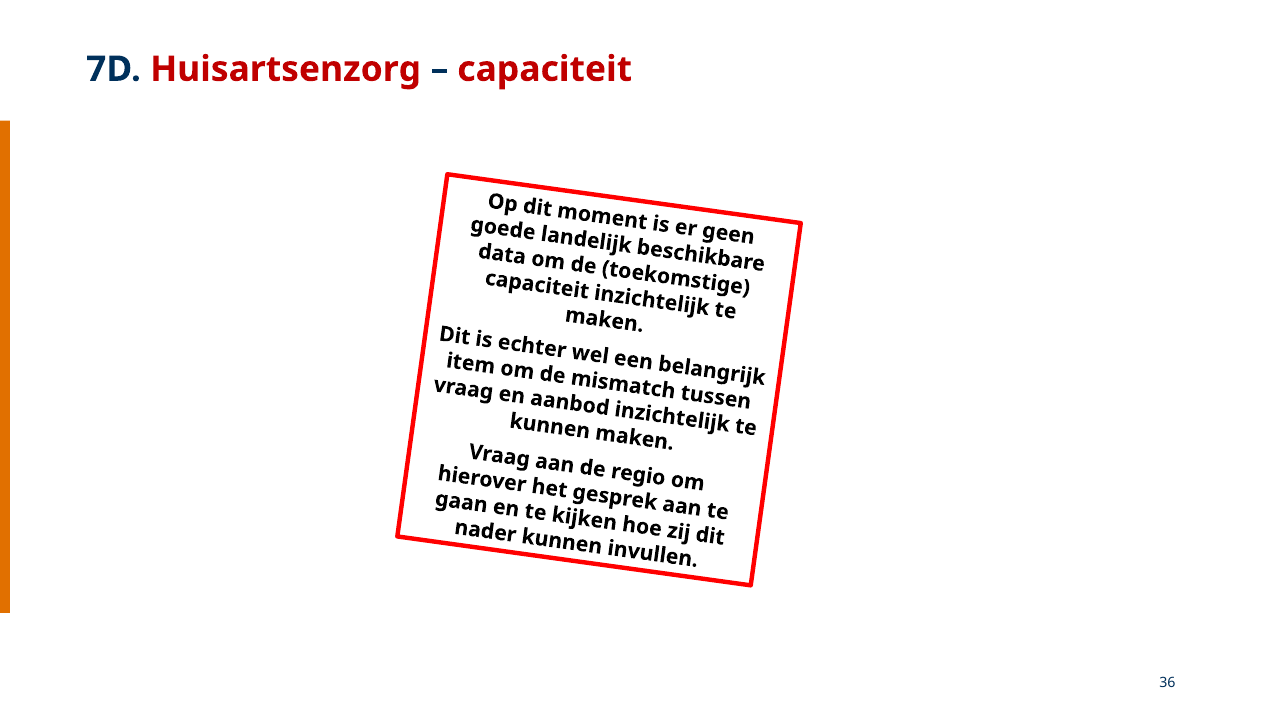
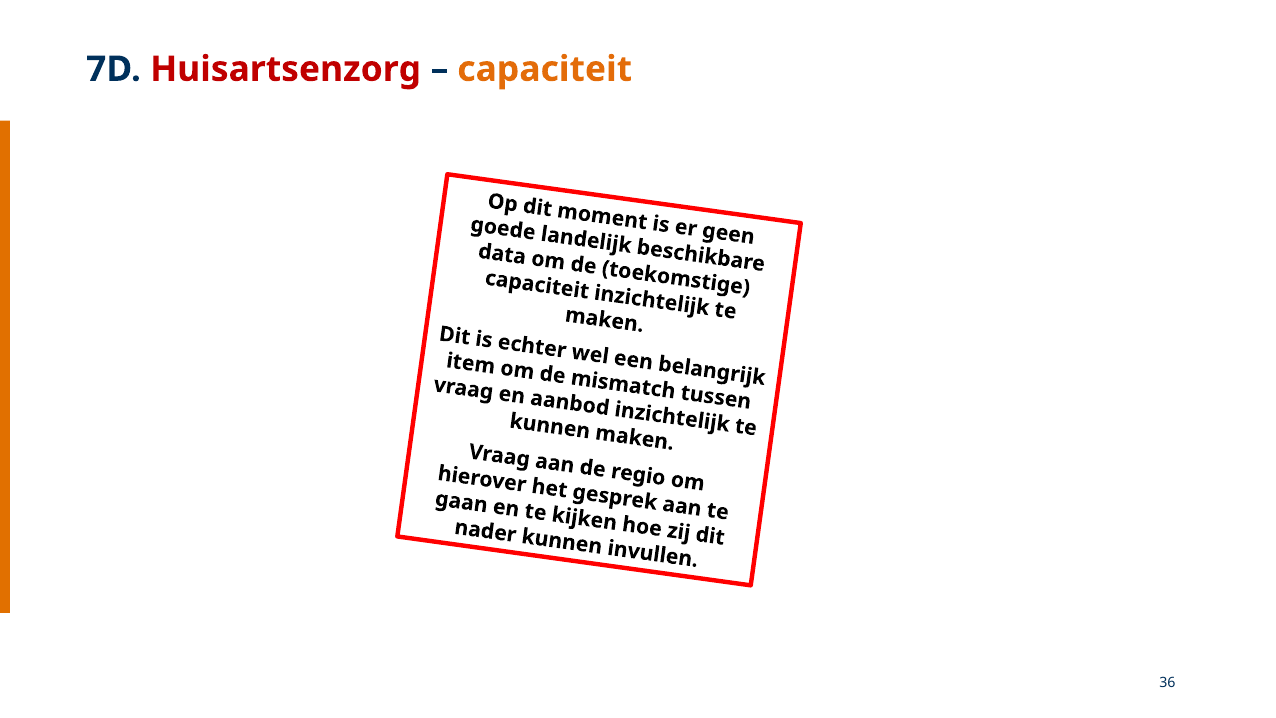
capaciteit at (545, 69) colour: red -> orange
